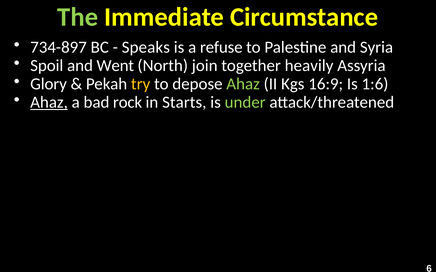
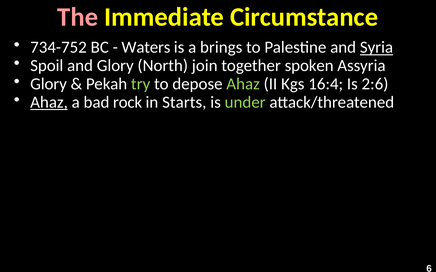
The colour: light green -> pink
734-897: 734-897 -> 734-752
Speaks: Speaks -> Waters
refuse: refuse -> brings
Syria underline: none -> present
and Went: Went -> Glory
heavily: heavily -> spoken
try colour: yellow -> light green
16:9: 16:9 -> 16:4
1:6: 1:6 -> 2:6
